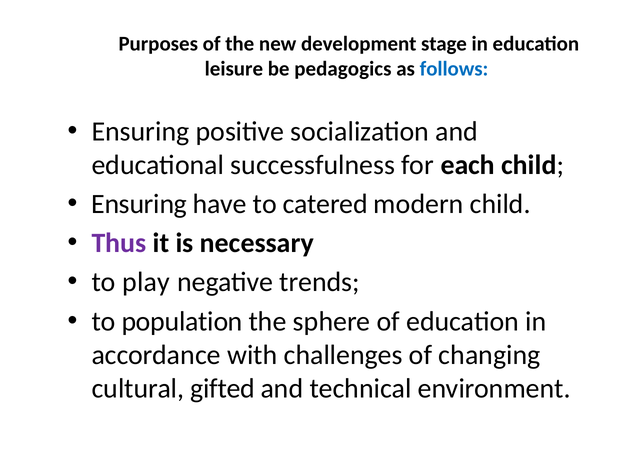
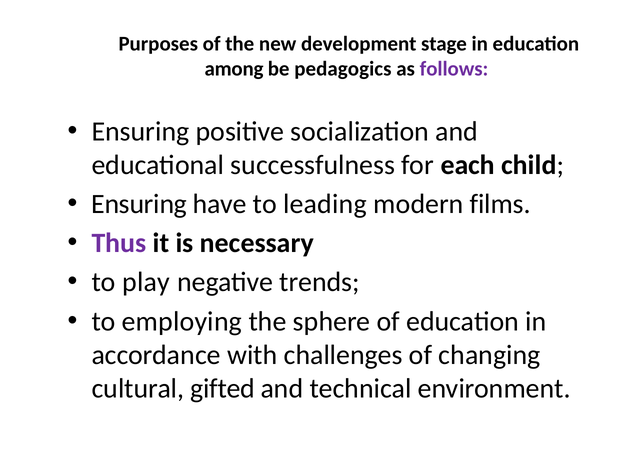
leisure: leisure -> among
follows colour: blue -> purple
catered: catered -> leading
modern child: child -> films
population: population -> employing
